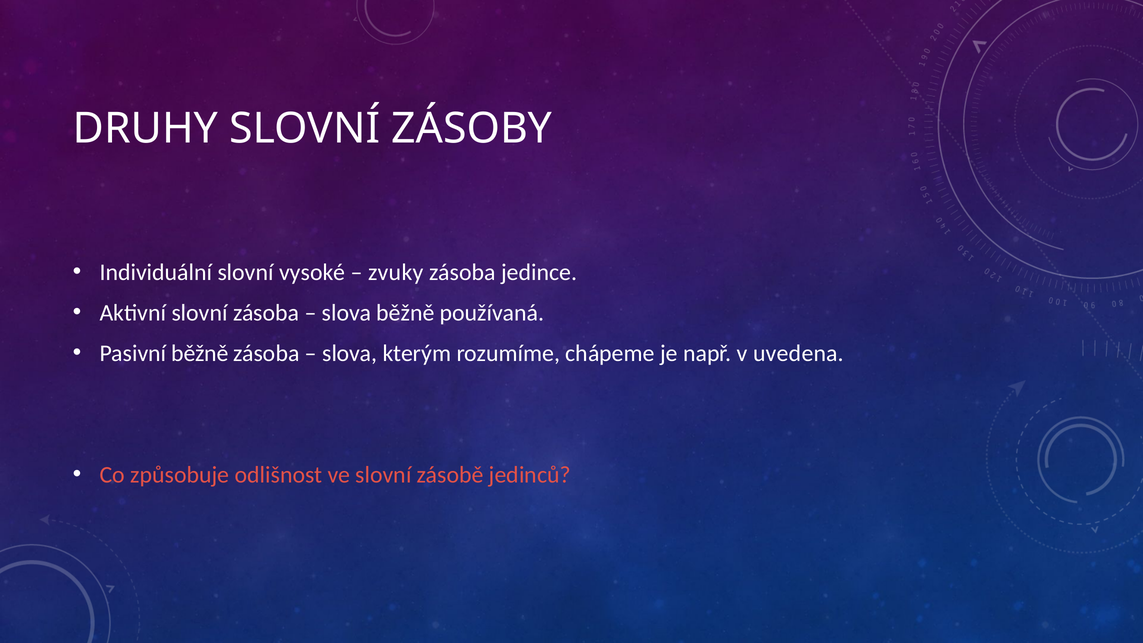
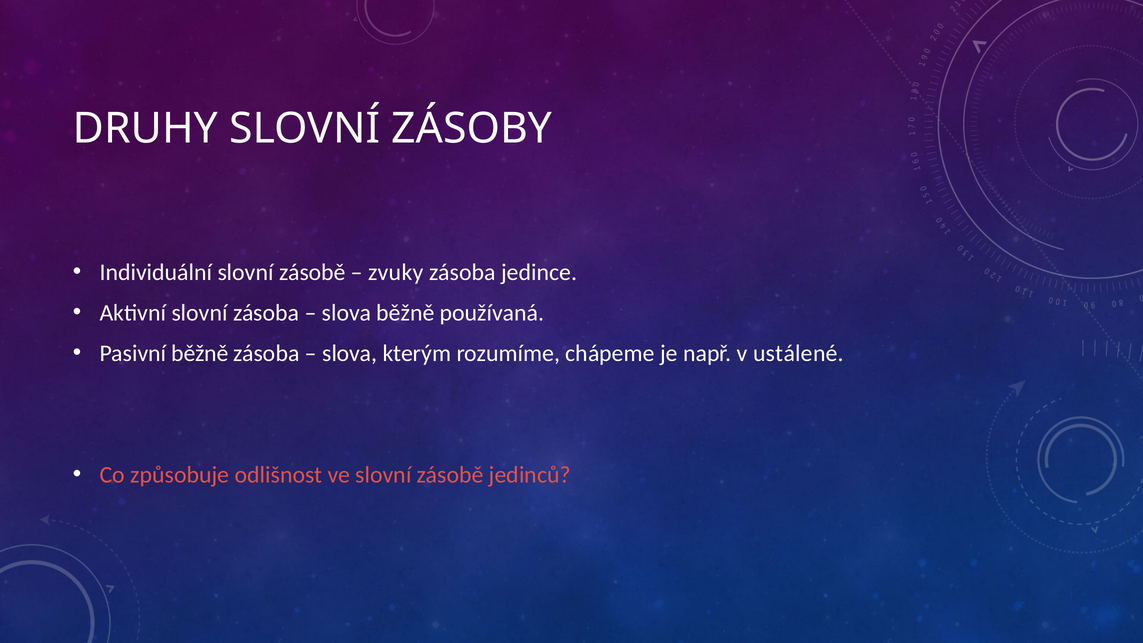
Individuální slovní vysoké: vysoké -> zásobě
uvedena: uvedena -> ustálené
